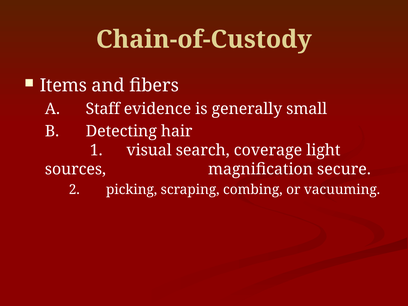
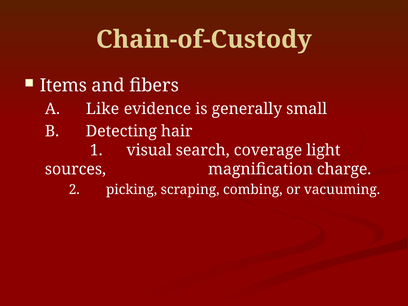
Staff: Staff -> Like
secure: secure -> charge
